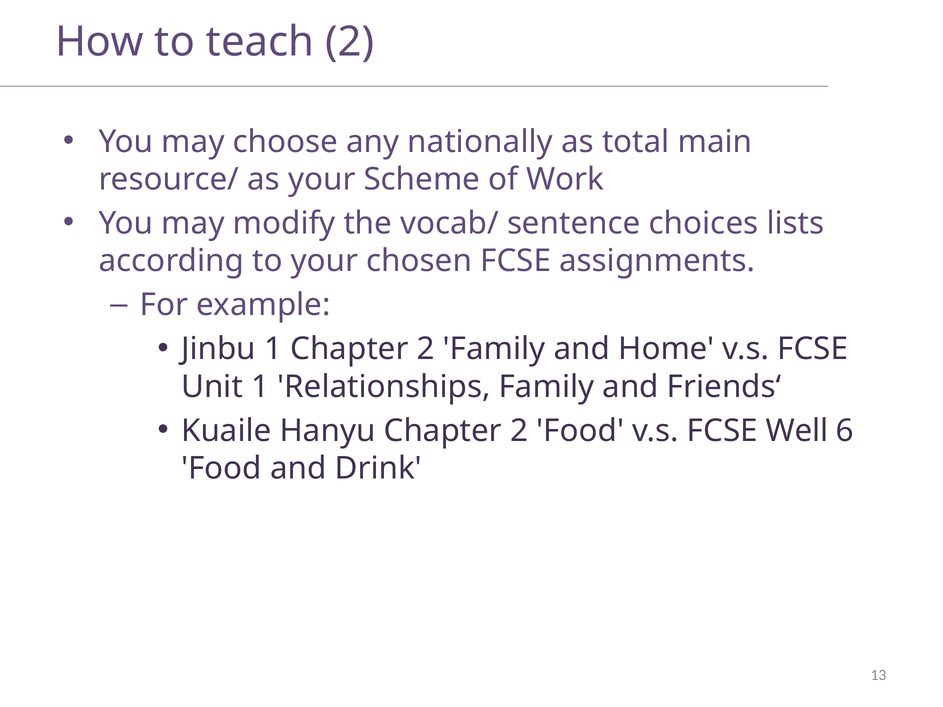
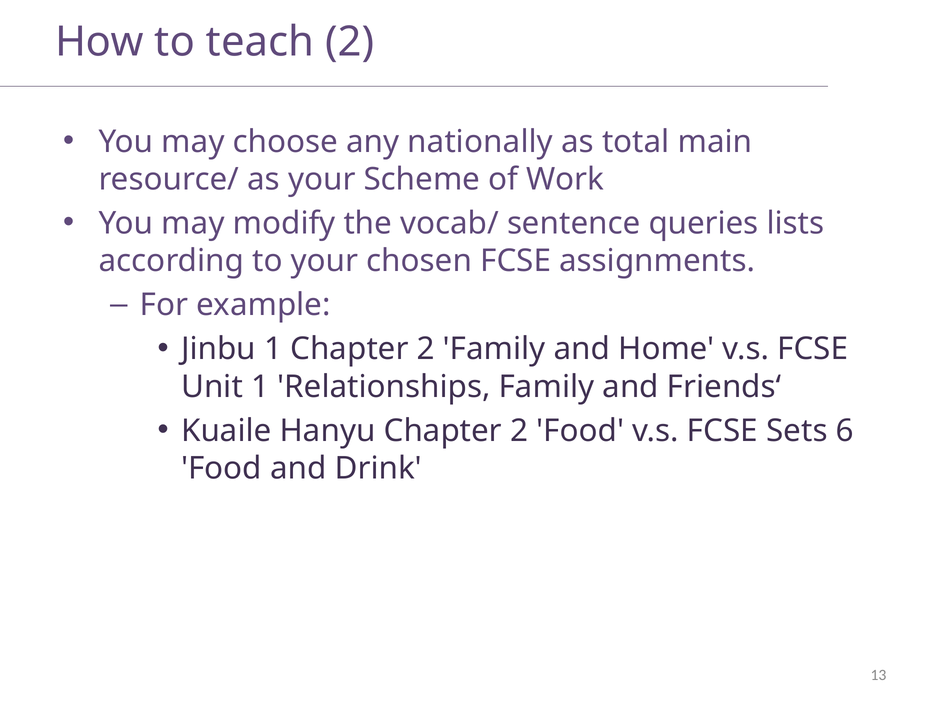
choices: choices -> queries
Well: Well -> Sets
